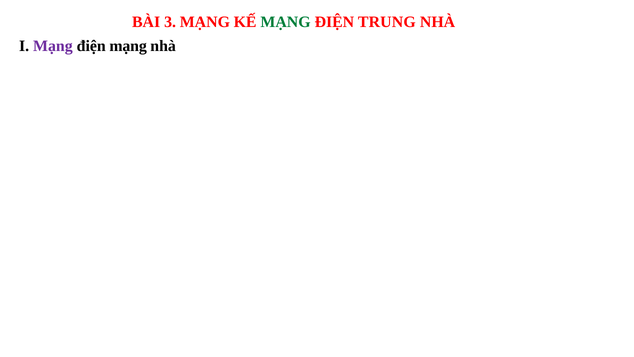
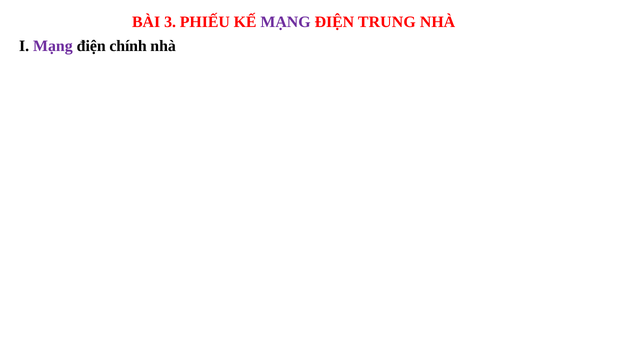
3 MẠNG: MẠNG -> PHIẾU
MẠNG at (286, 22) colour: green -> purple
điện mạng: mạng -> chính
